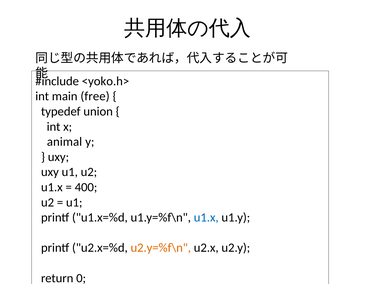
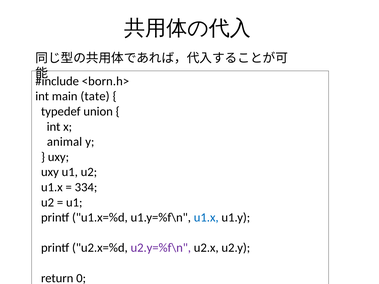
<yoko.h>: <yoko.h> -> <born.h>
free: free -> tate
400: 400 -> 334
u2.y=%f\n colour: orange -> purple
